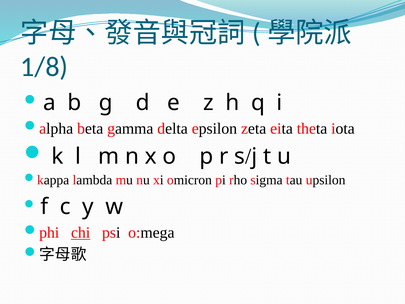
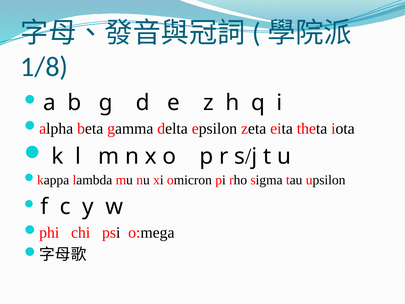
chi underline: present -> none
